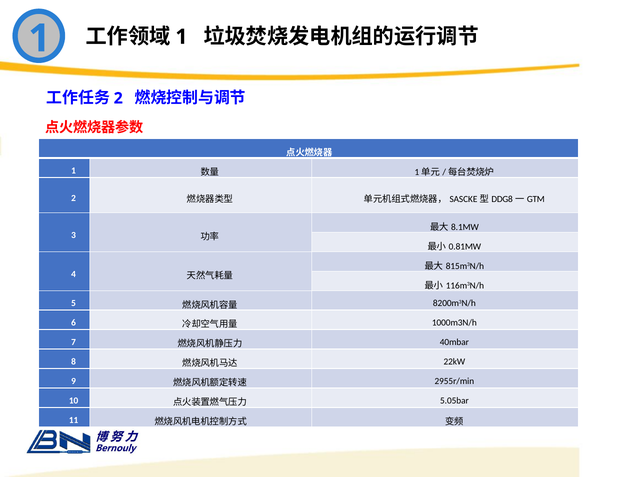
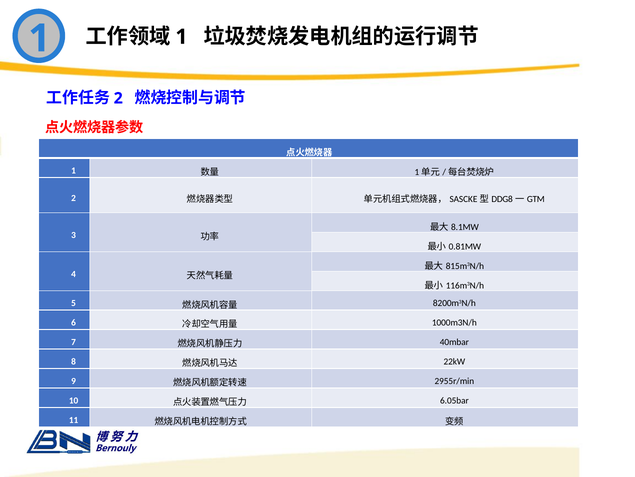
5.05bar: 5.05bar -> 6.05bar
